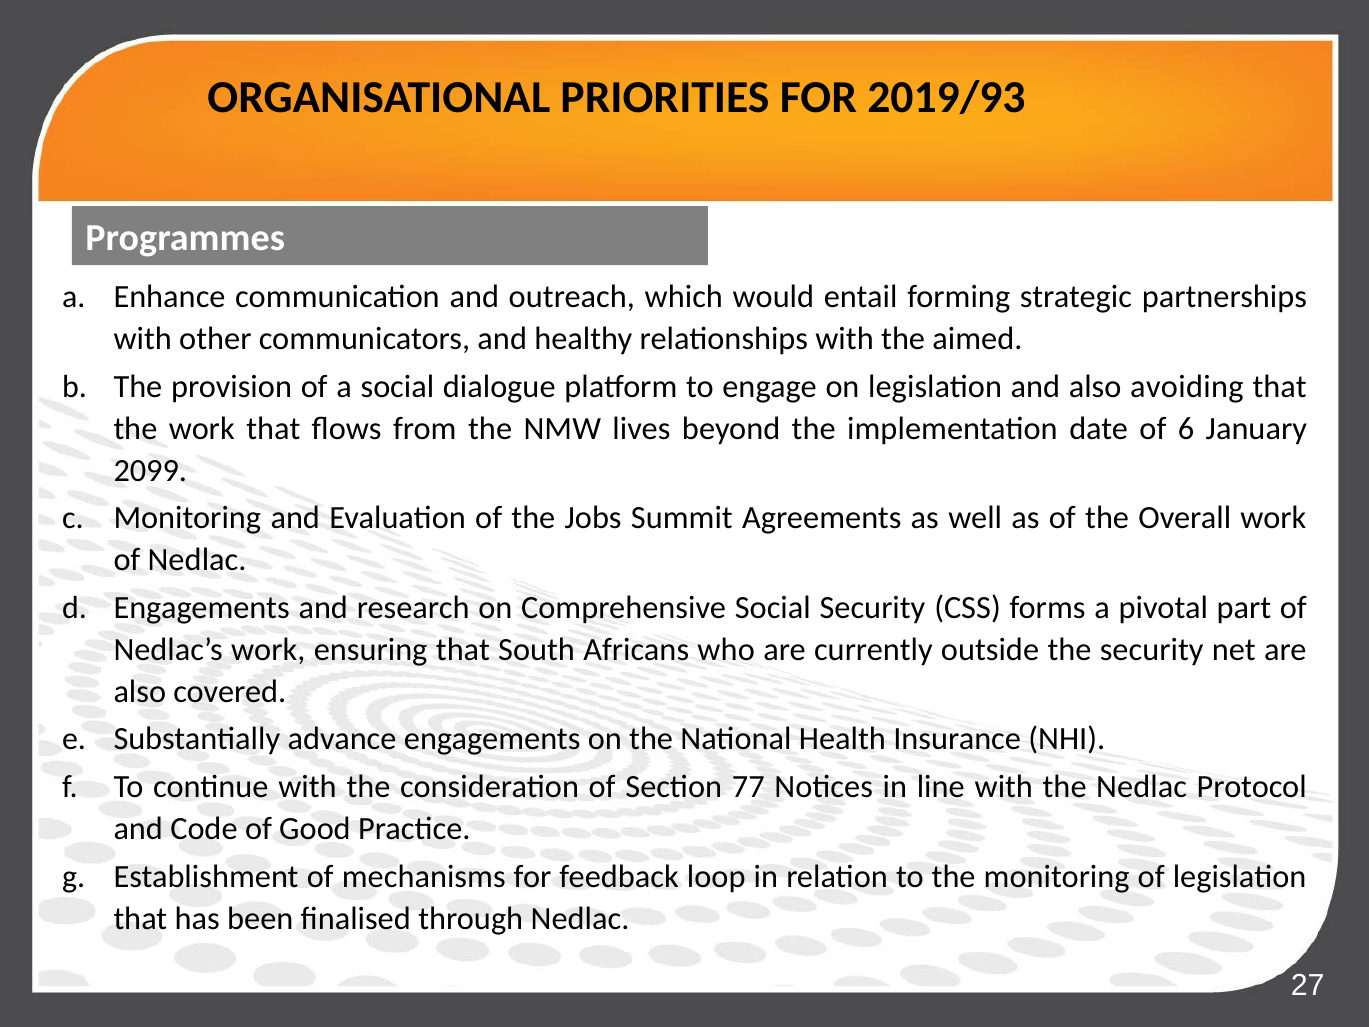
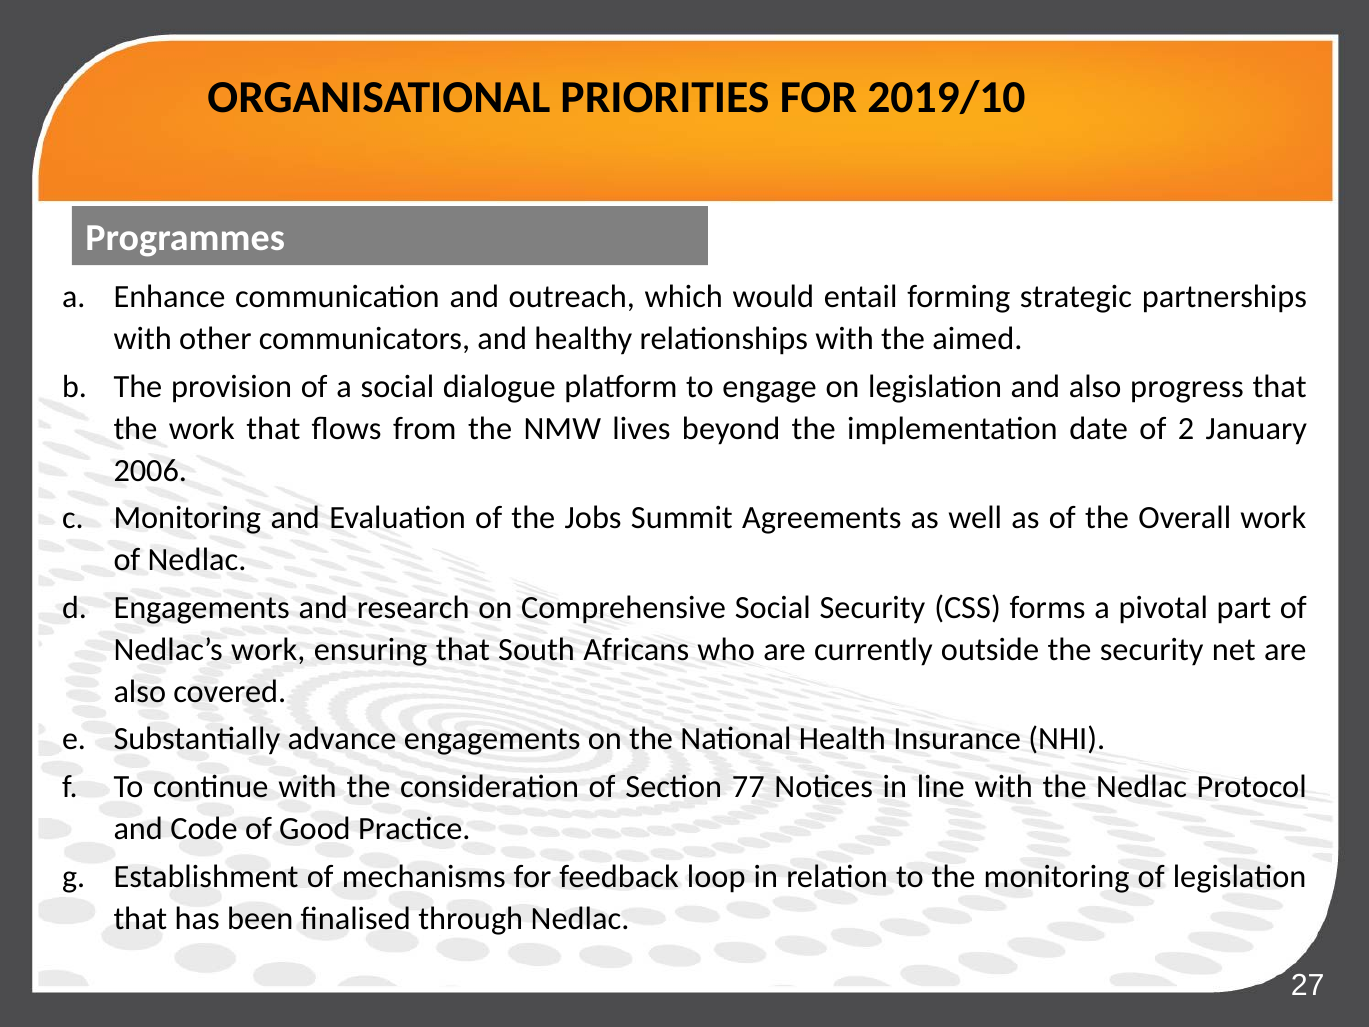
2019/93: 2019/93 -> 2019/10
avoiding: avoiding -> progress
6: 6 -> 2
2099: 2099 -> 2006
